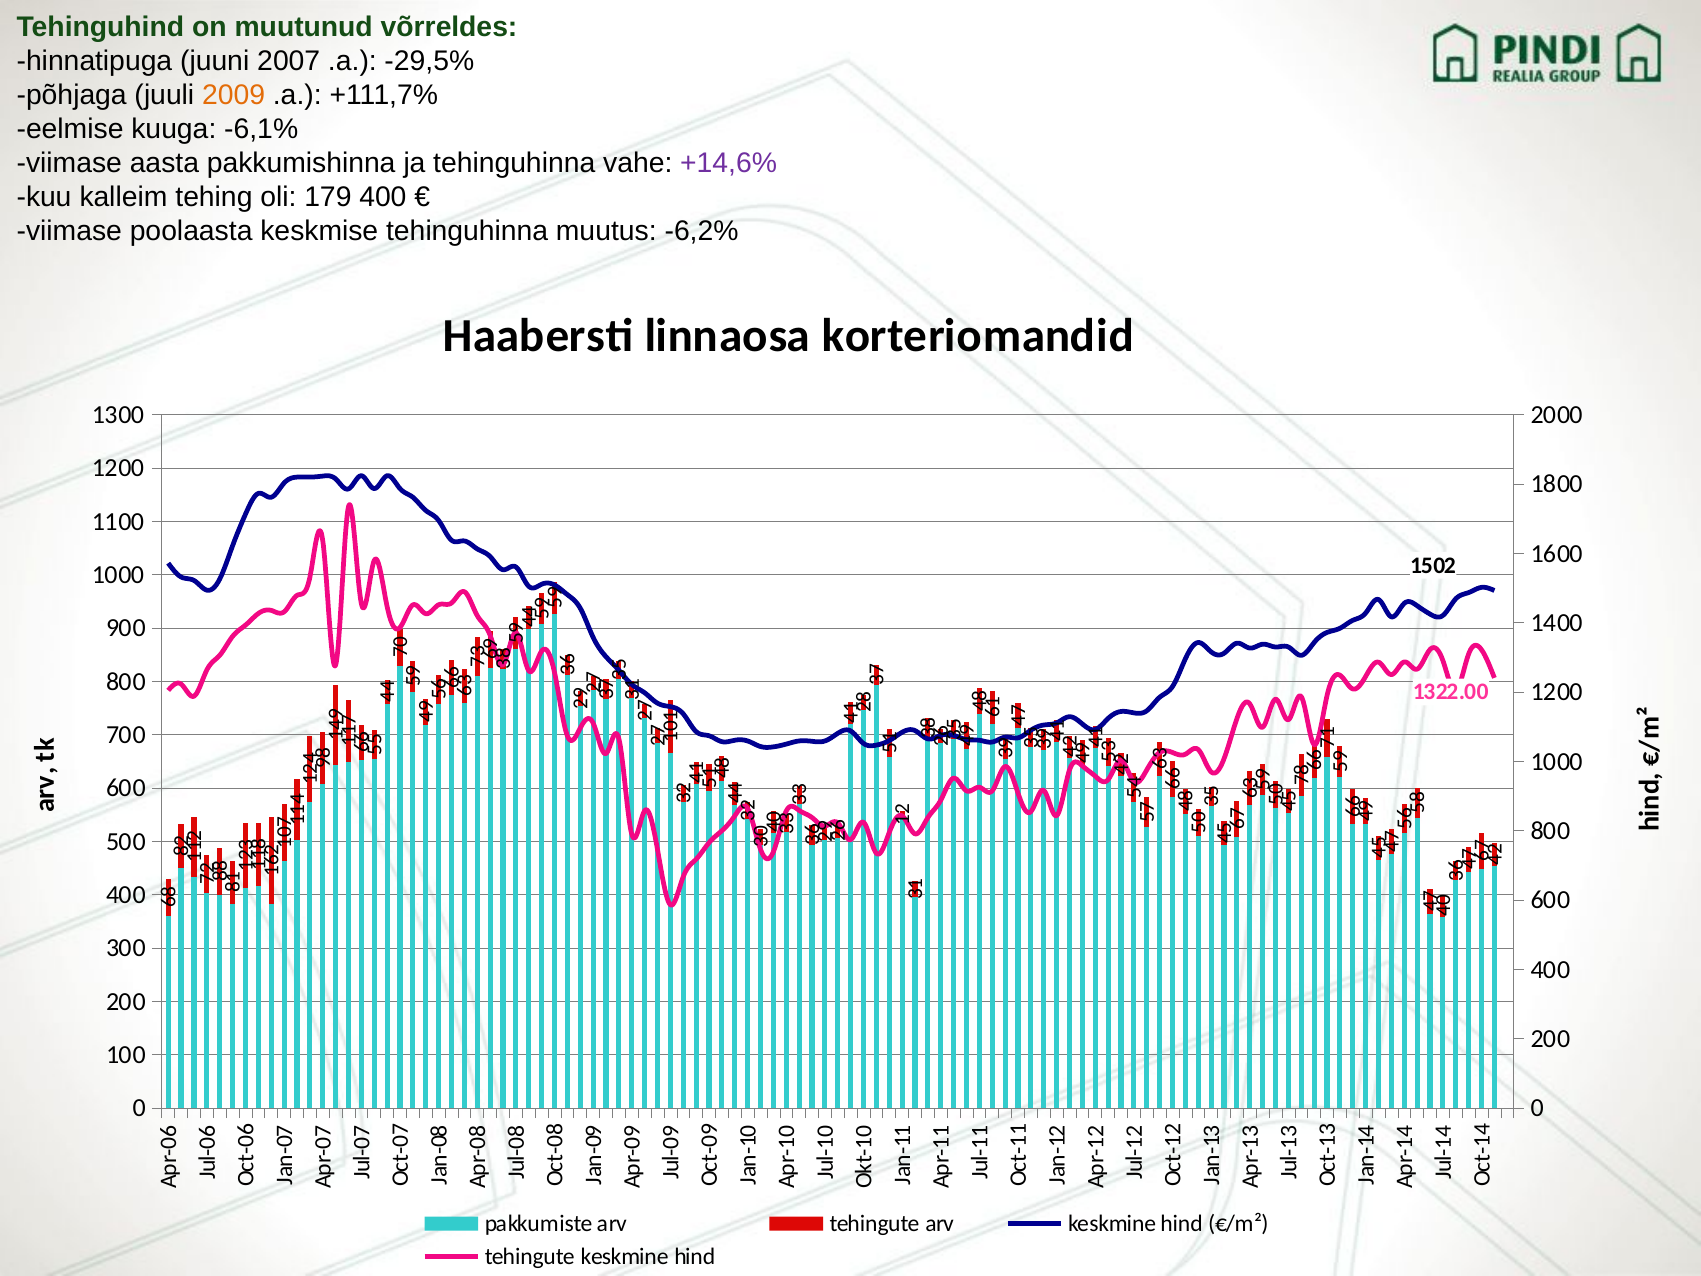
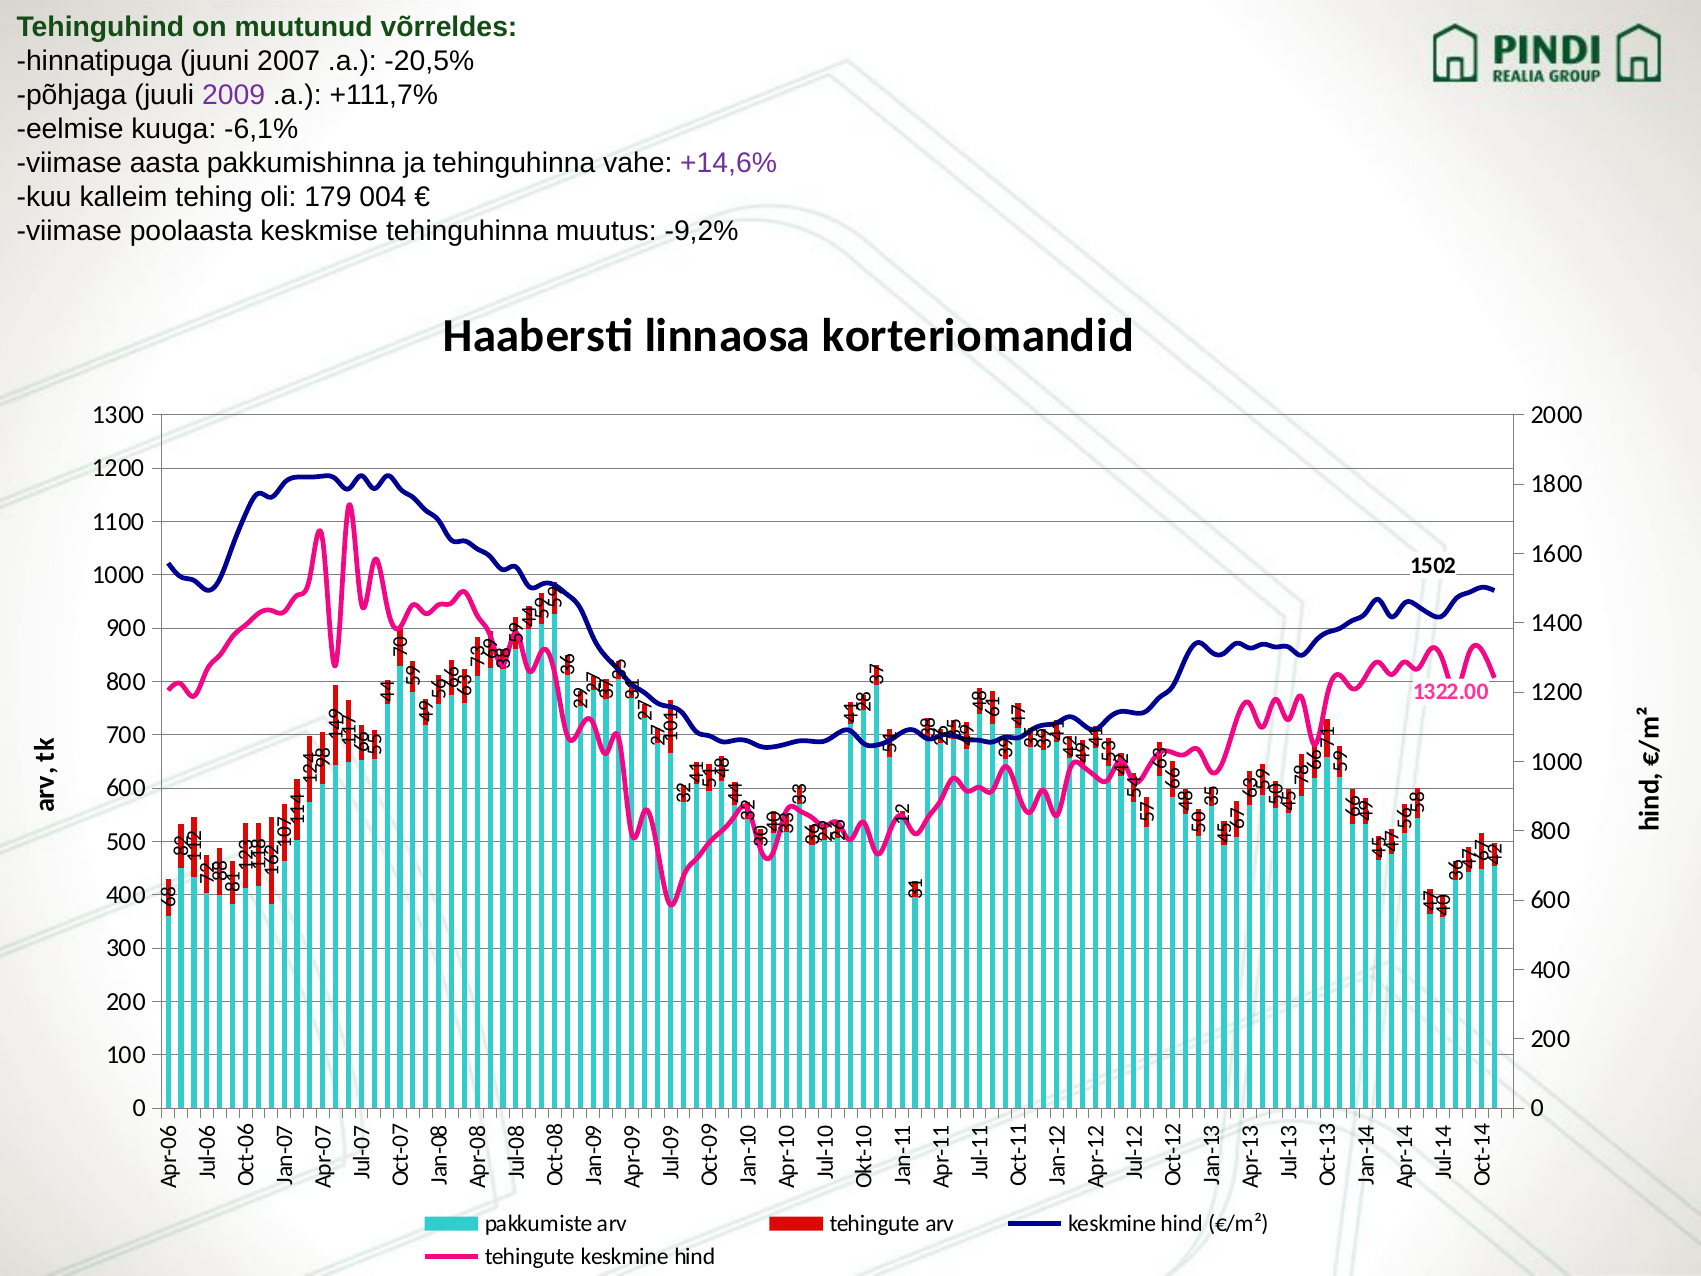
-29,5%: -29,5% -> -20,5%
2009 colour: orange -> purple
179 400: 400 -> 004
-6,2%: -6,2% -> -9,2%
